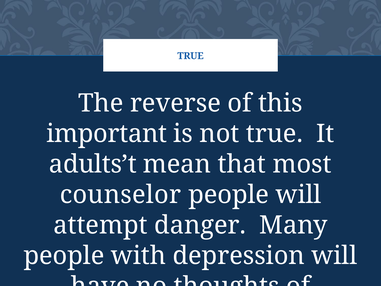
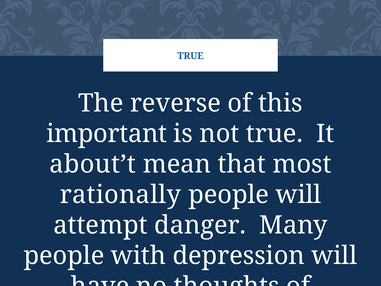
adults’t: adults’t -> about’t
counselor: counselor -> rationally
